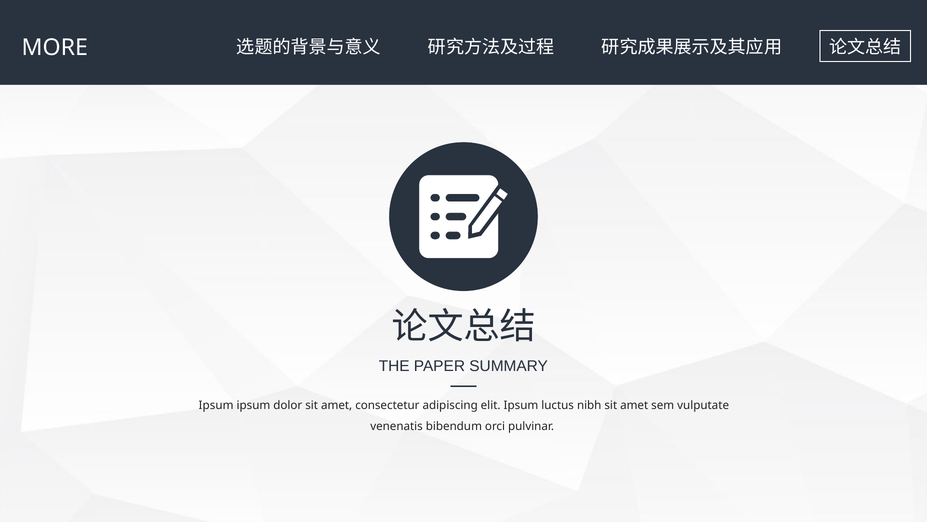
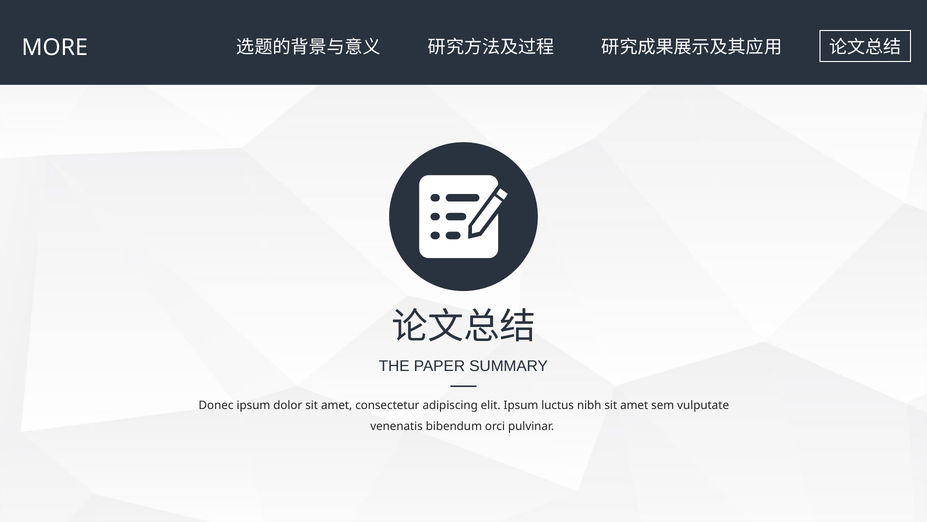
Ipsum at (216, 405): Ipsum -> Donec
